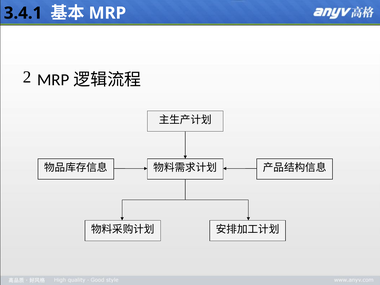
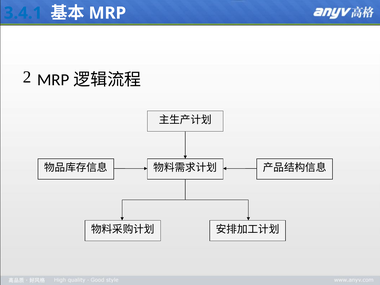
3.4.1 colour: black -> blue
